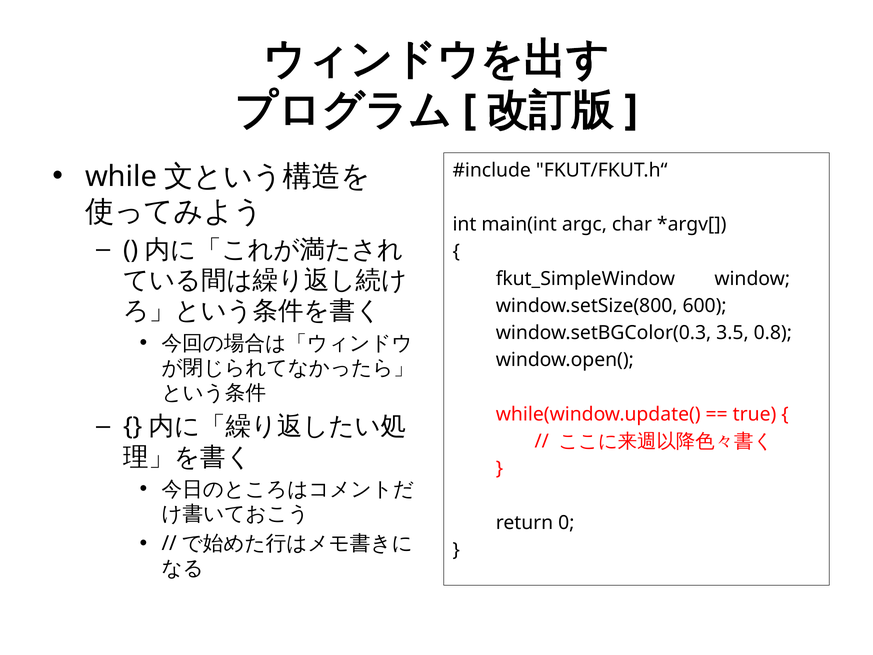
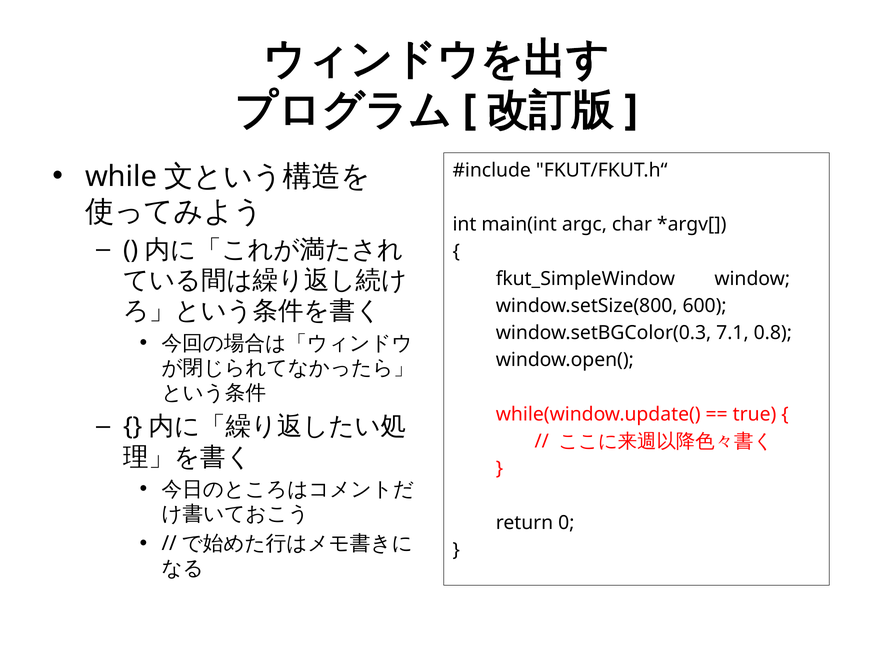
3.5: 3.5 -> 7.1
